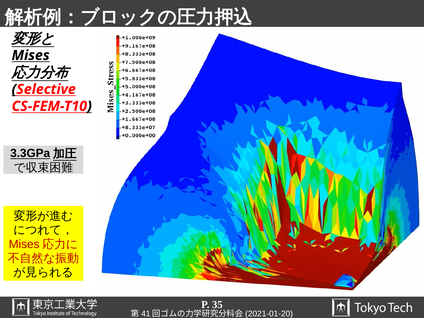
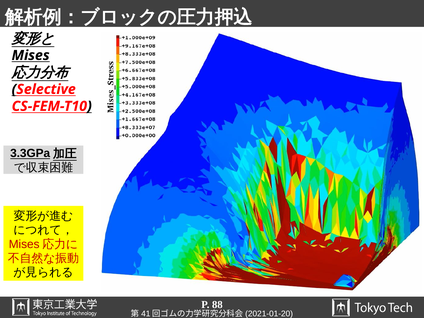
35: 35 -> 88
